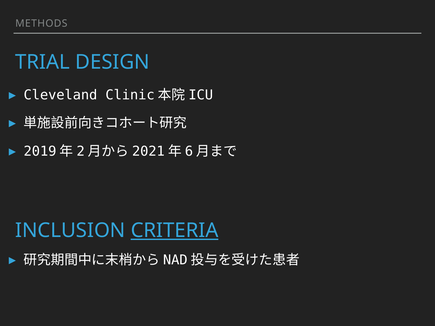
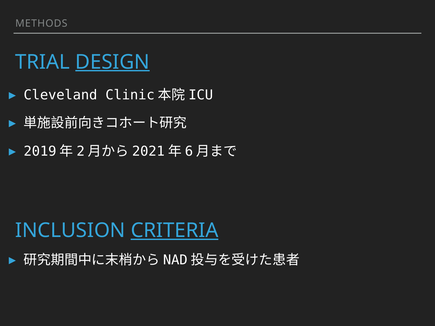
DESIGN underline: none -> present
